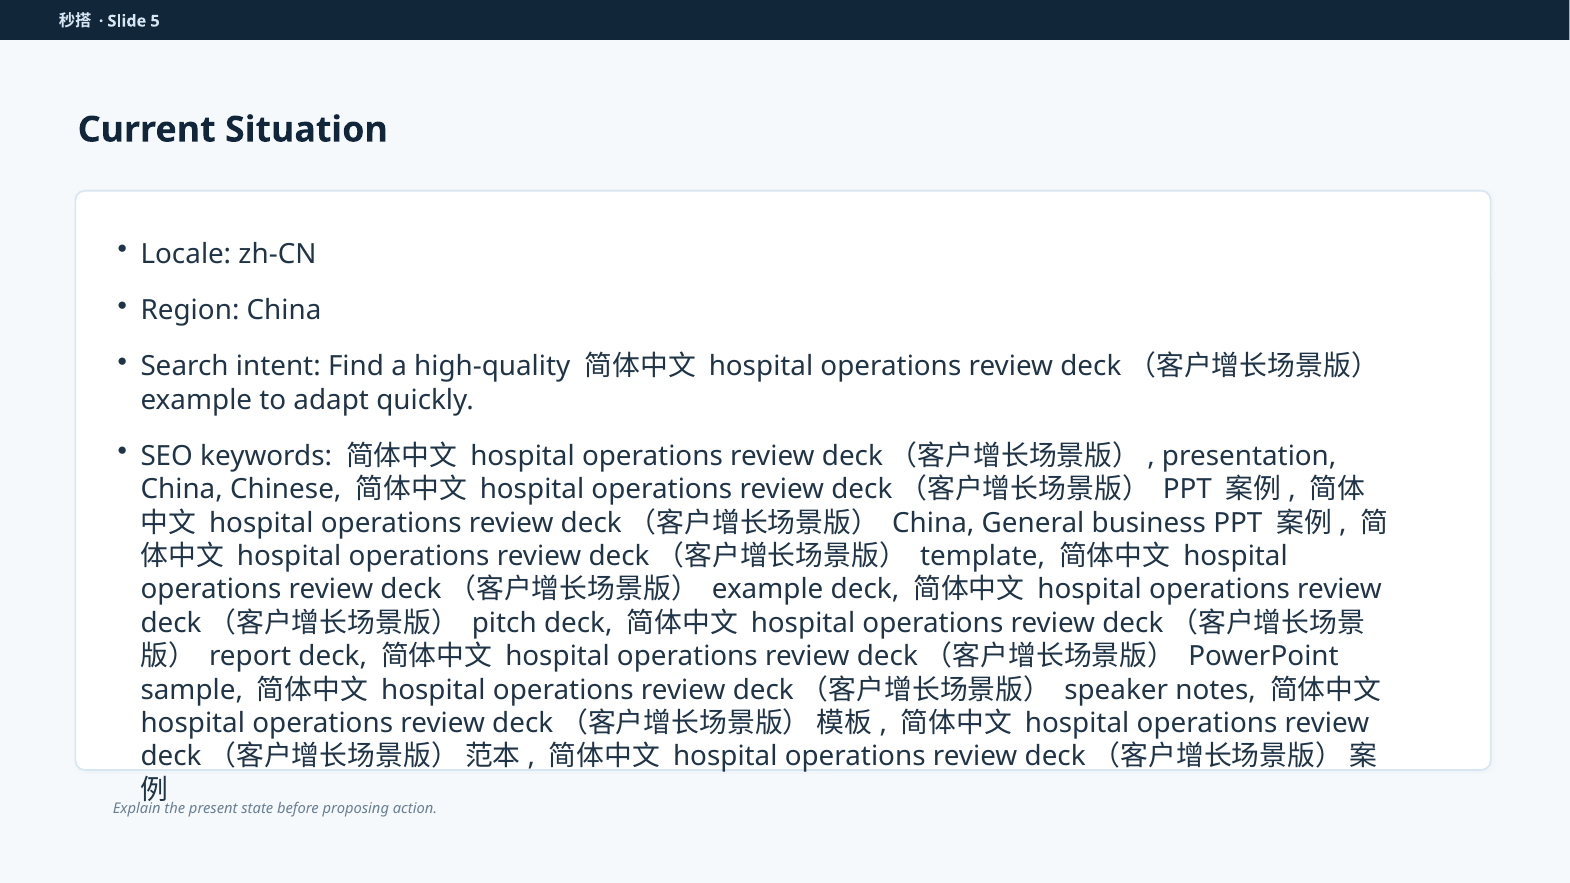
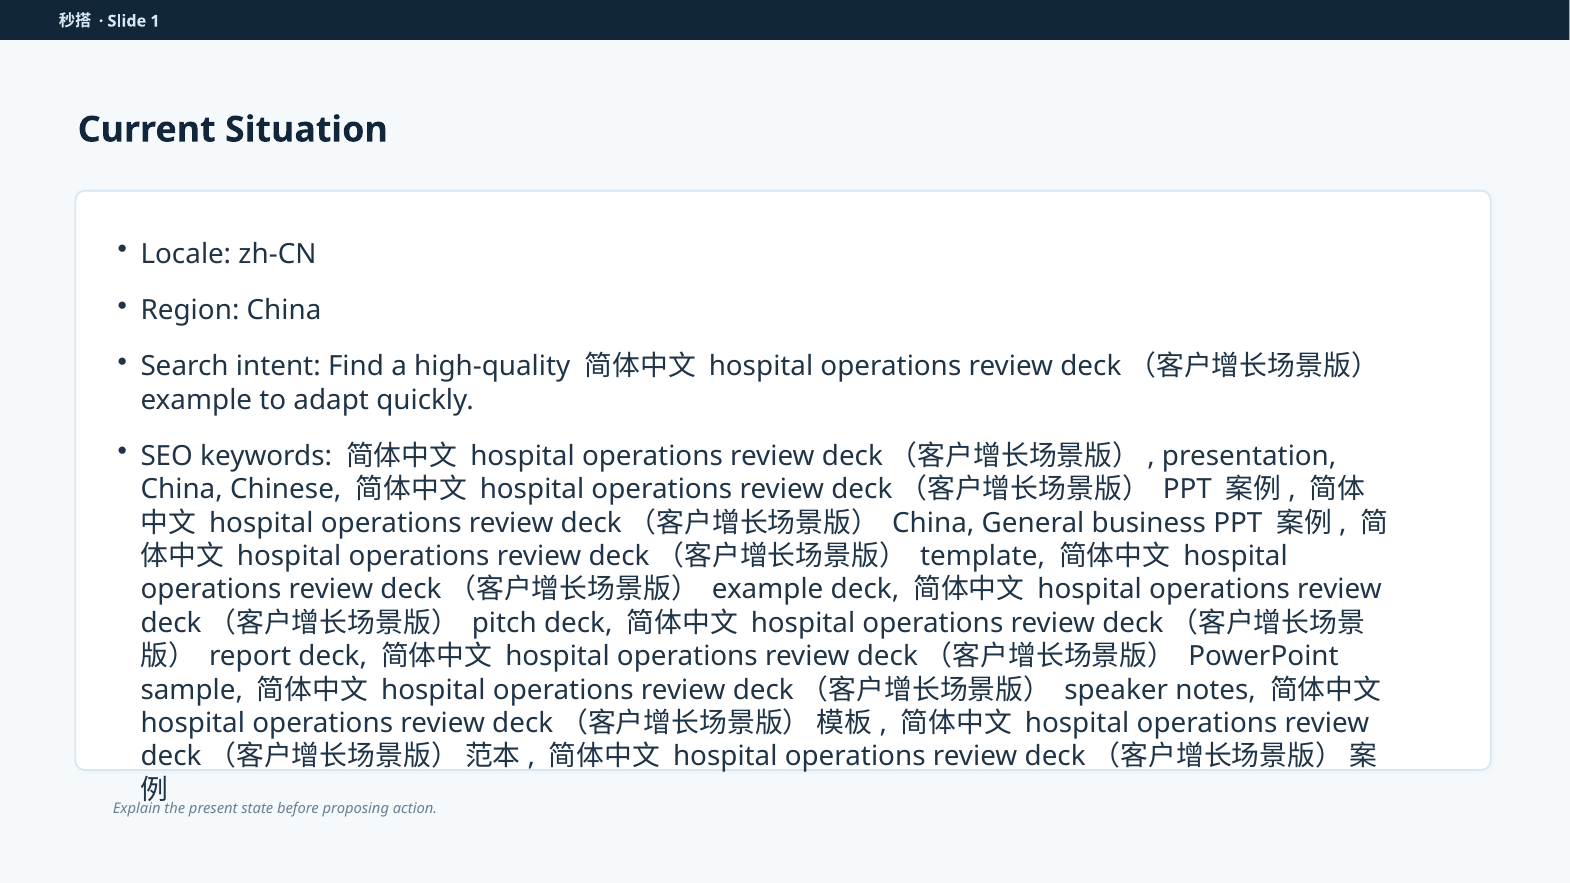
5: 5 -> 1
